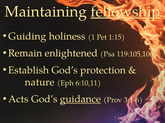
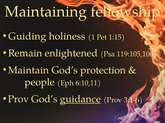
fellowship underline: present -> none
Establish: Establish -> Maintain
nature: nature -> people
Acts at (18, 100): Acts -> Prov
